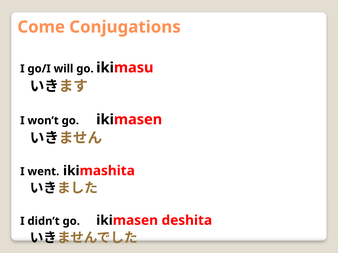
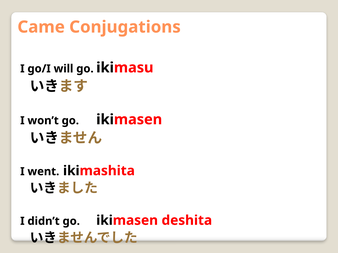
Come: Come -> Came
